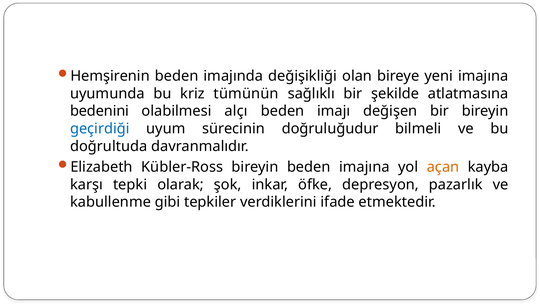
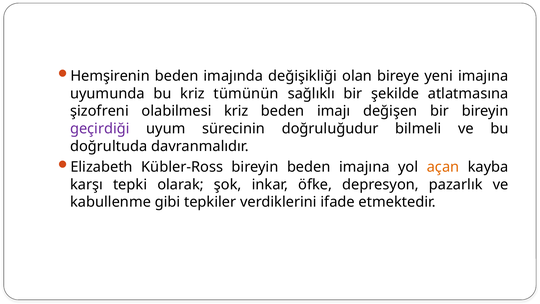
bedenini: bedenini -> şizofreni
olabilmesi alçı: alçı -> kriz
geçirdiği colour: blue -> purple
